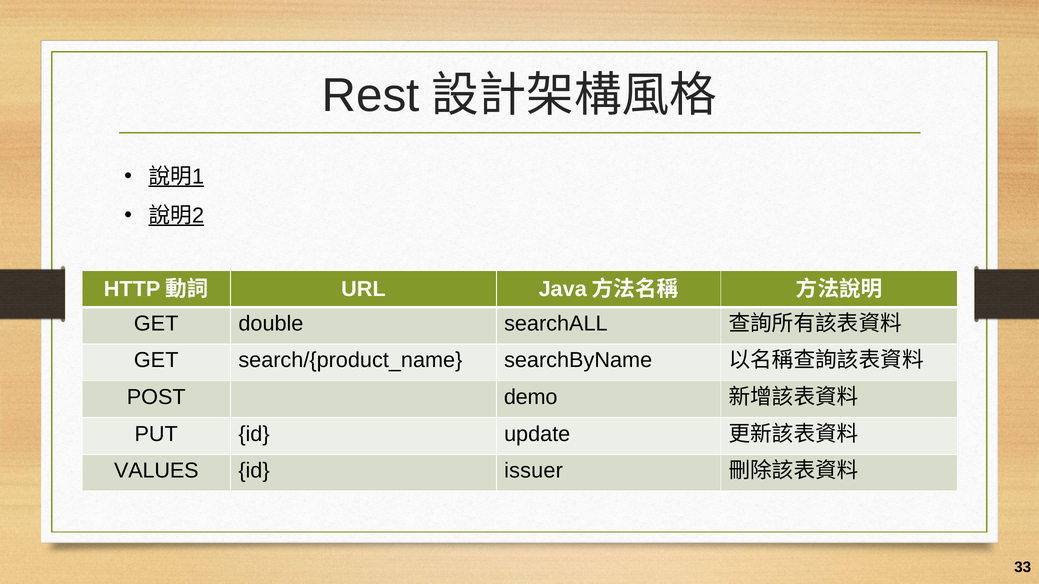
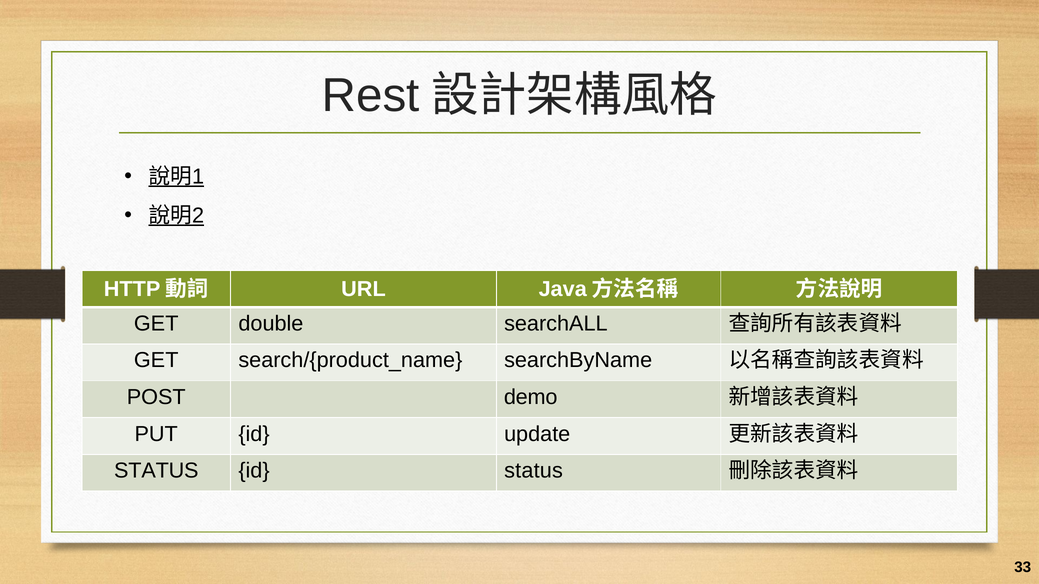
VALUES at (156, 471): VALUES -> STATUS
id issuer: issuer -> status
